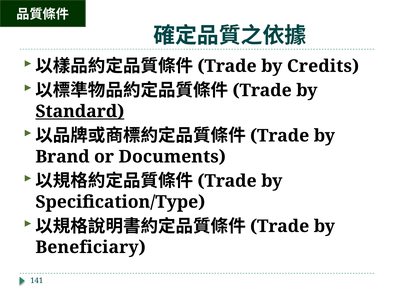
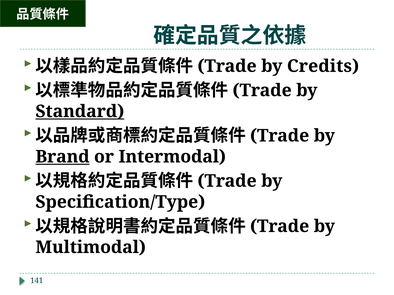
Brand underline: none -> present
Documents: Documents -> Intermodal
Beneficiary: Beneficiary -> Multimodal
